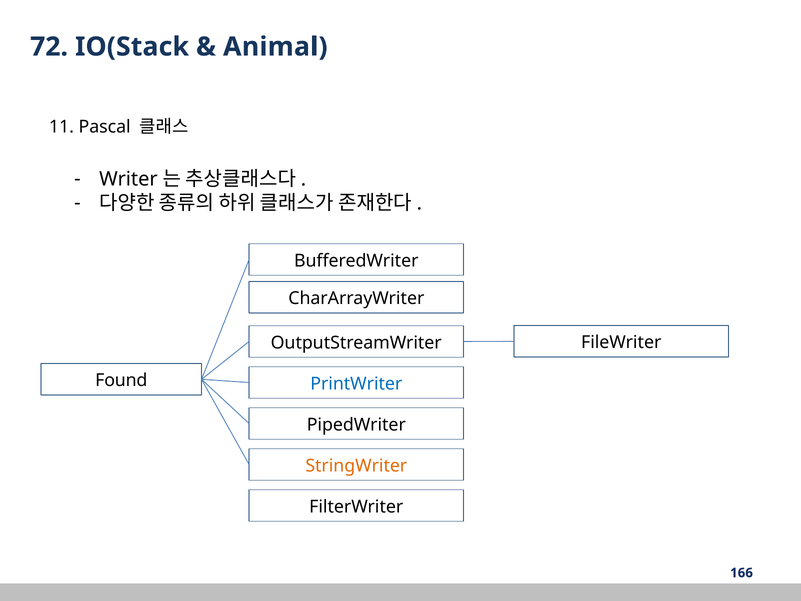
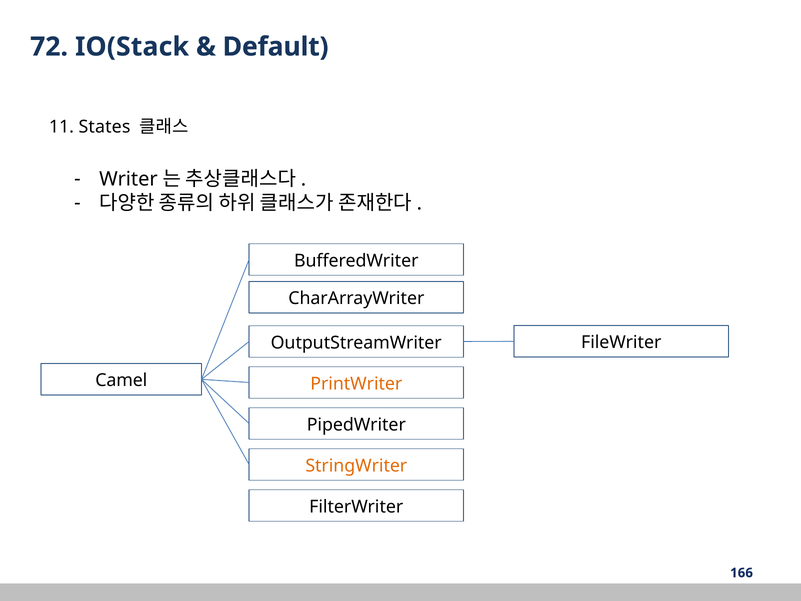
Animal: Animal -> Default
Pascal: Pascal -> States
Found: Found -> Camel
PrintWriter colour: blue -> orange
